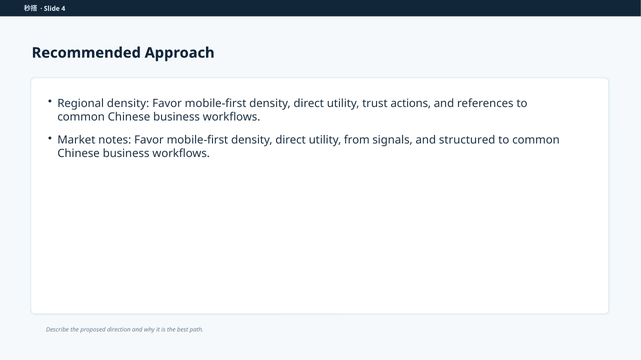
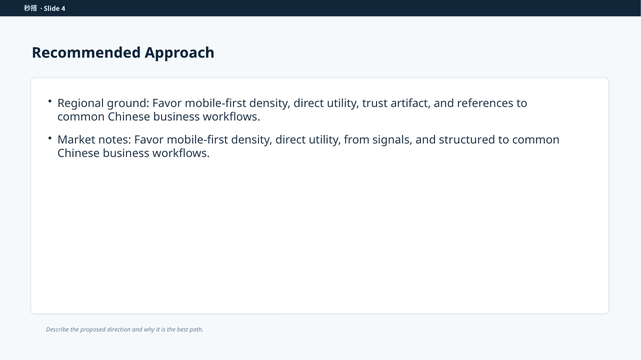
Regional density: density -> ground
actions: actions -> artifact
